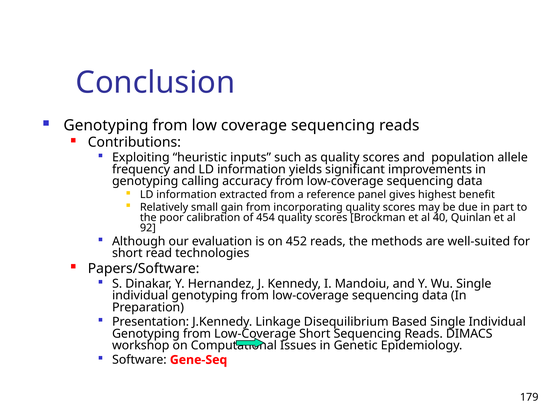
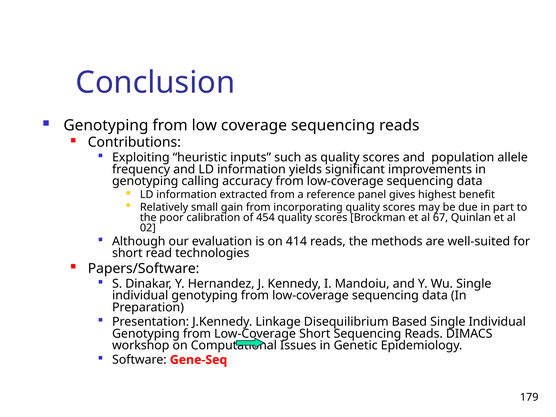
40: 40 -> 67
92: 92 -> 02
452: 452 -> 414
